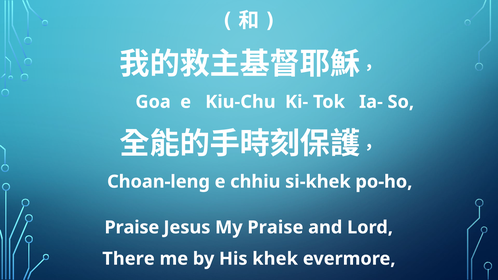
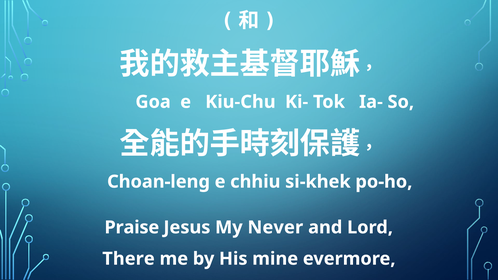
My Praise: Praise -> Never
khek: khek -> mine
